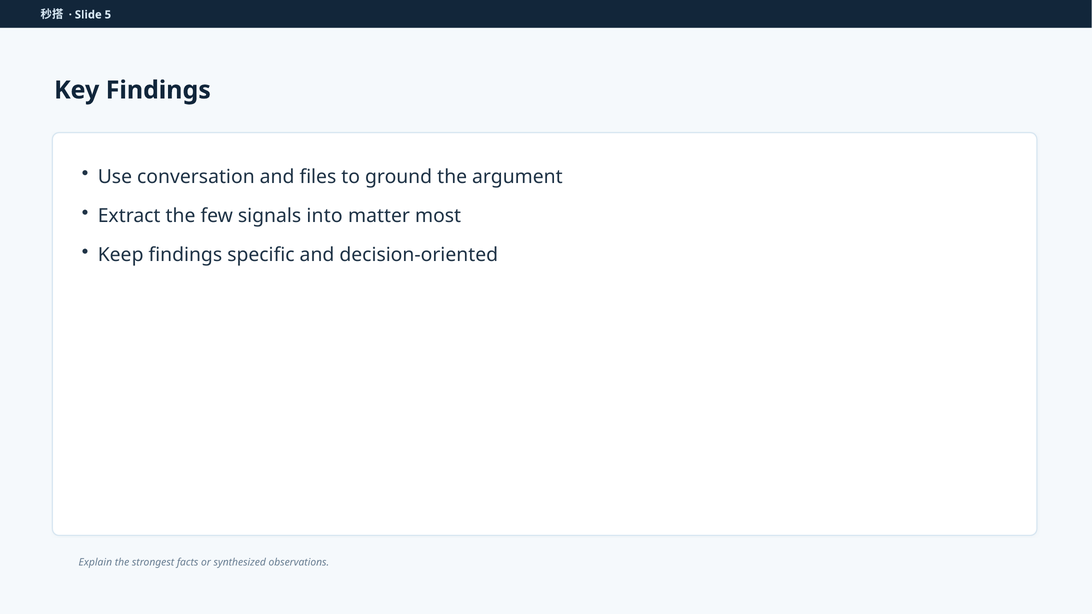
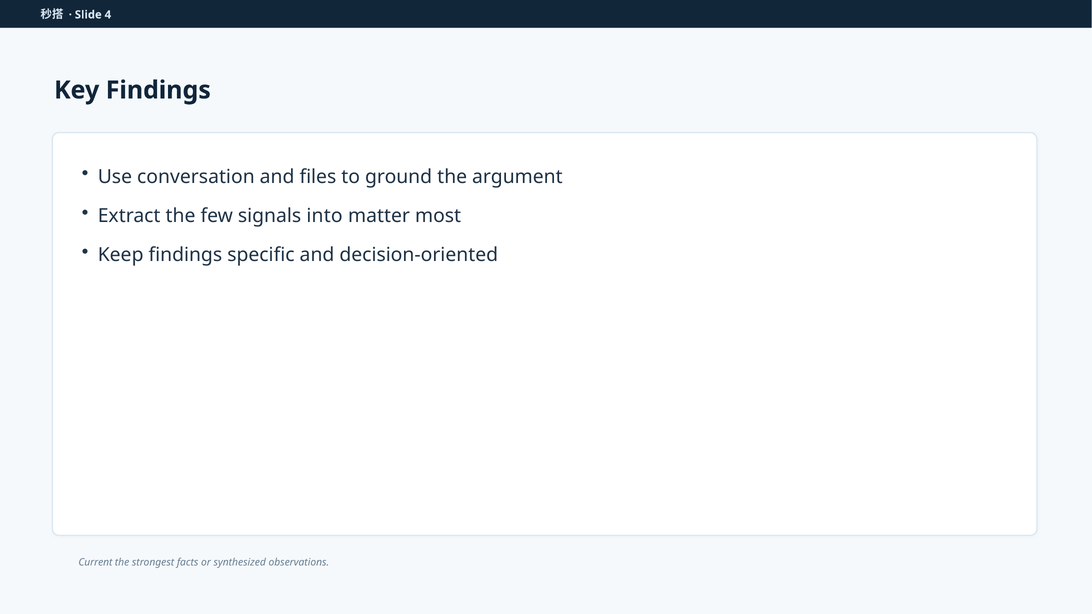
5: 5 -> 4
Explain: Explain -> Current
